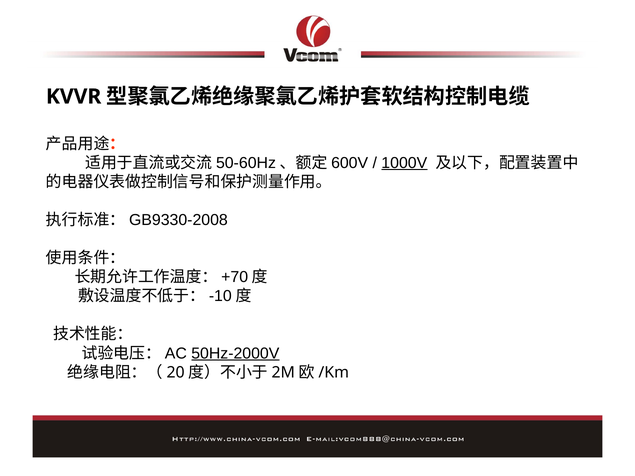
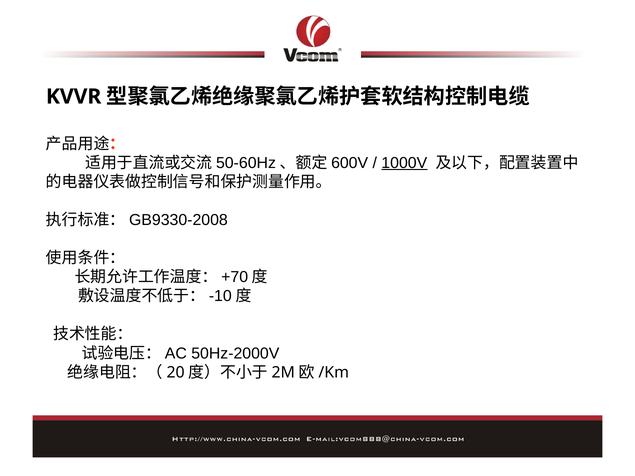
50Hz-2000V underline: present -> none
